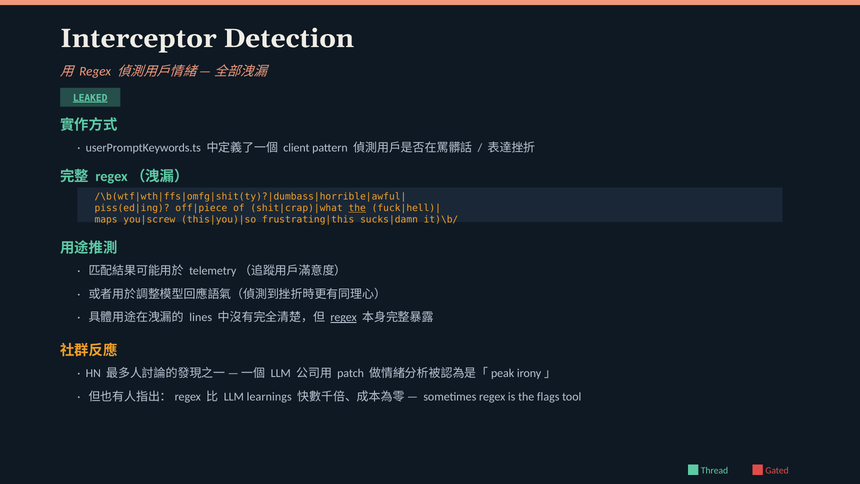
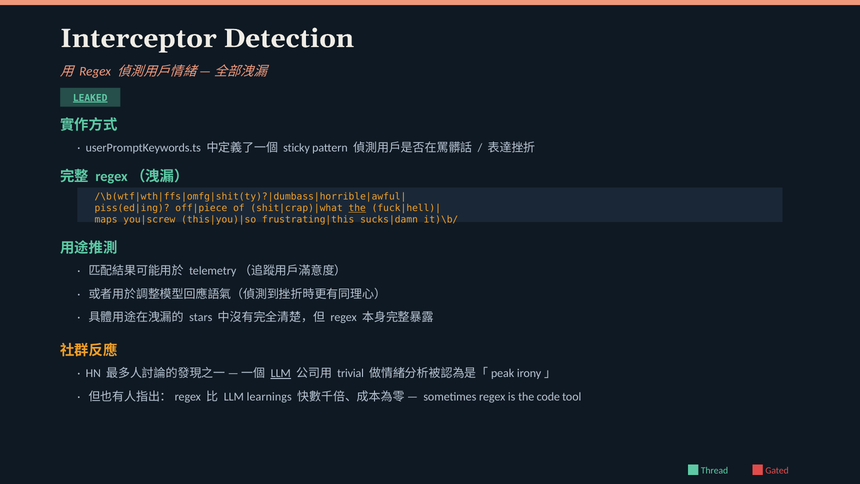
client: client -> sticky
lines: lines -> stars
regex at (344, 317) underline: present -> none
LLM at (281, 373) underline: none -> present
patch: patch -> trivial
flags: flags -> code
